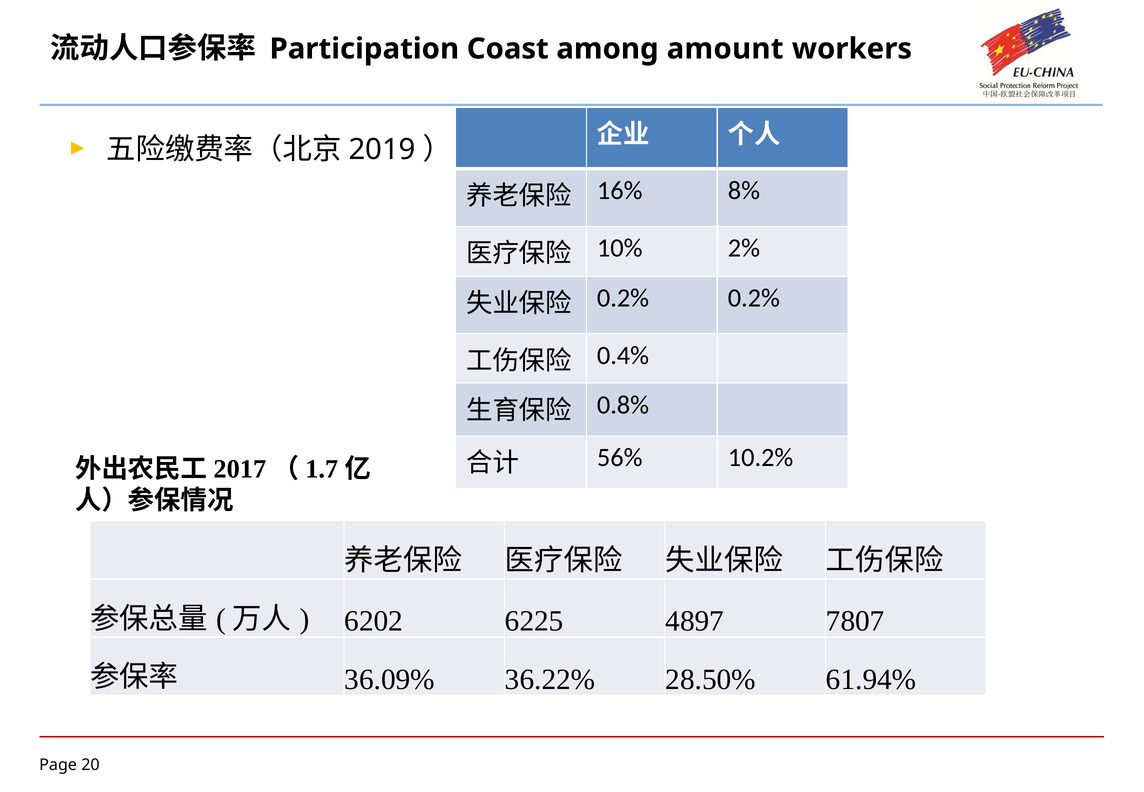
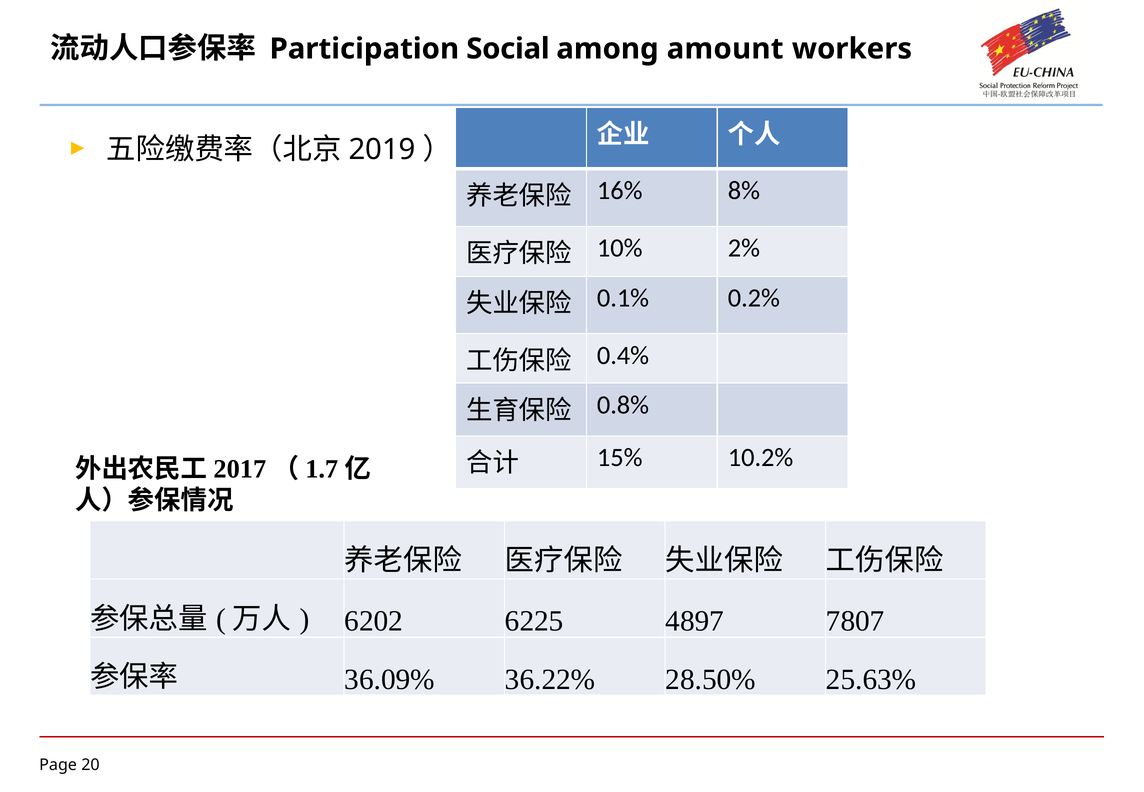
Coast: Coast -> Social
0.2% at (623, 298): 0.2% -> 0.1%
56%: 56% -> 15%
61.94%: 61.94% -> 25.63%
